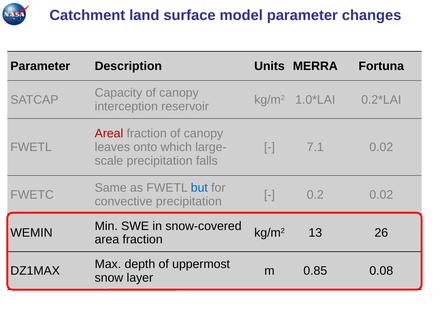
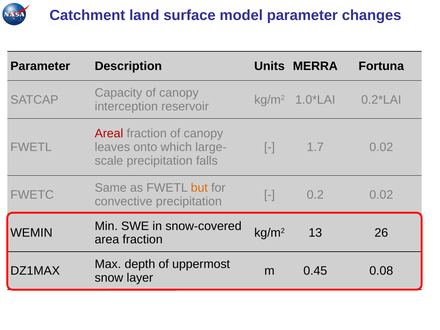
7.1: 7.1 -> 1.7
but colour: blue -> orange
0.85: 0.85 -> 0.45
